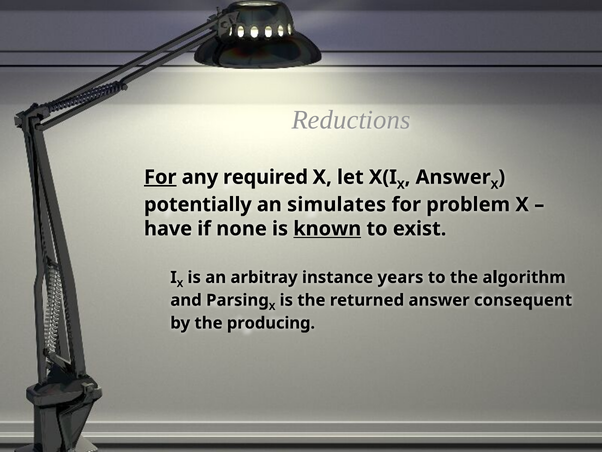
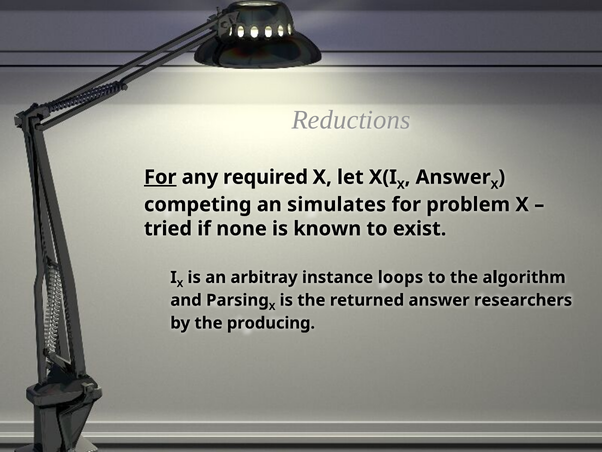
potentially: potentially -> competing
have: have -> tried
known underline: present -> none
years: years -> loops
consequent: consequent -> researchers
